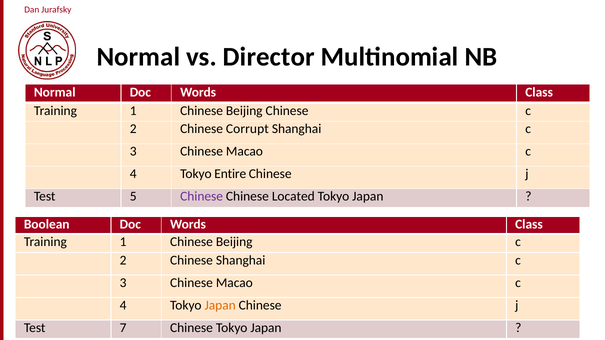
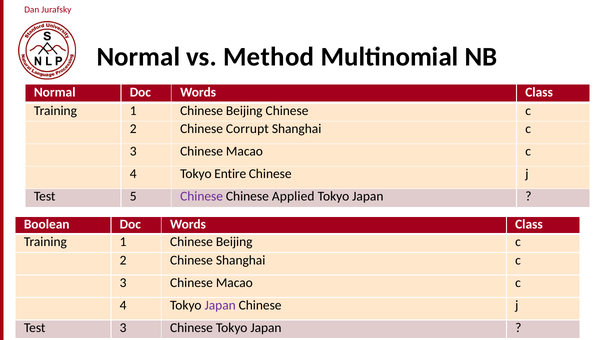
Director: Director -> Method
Located: Located -> Applied
Japan at (220, 306) colour: orange -> purple
7 at (123, 328): 7 -> 3
